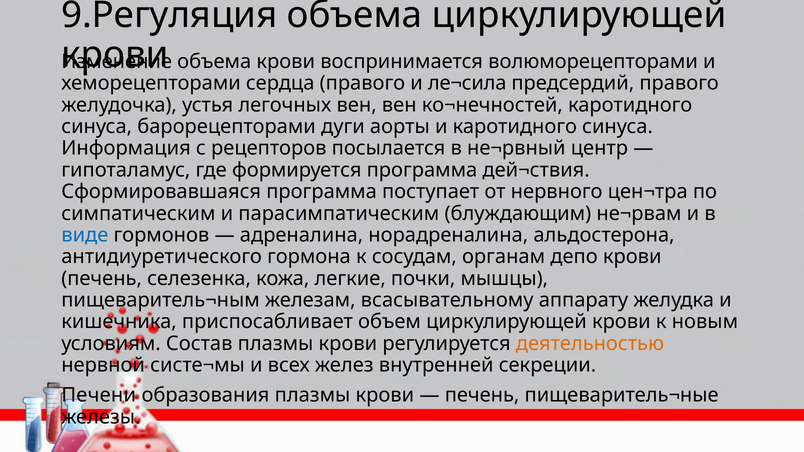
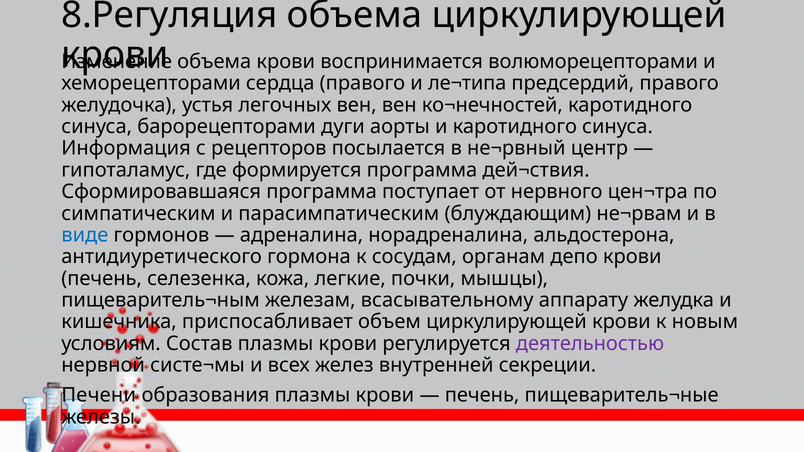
9.Регуляция: 9.Регуляция -> 8.Регуляция
ле¬сила: ле¬сила -> ле¬типа
деятельностью colour: orange -> purple
